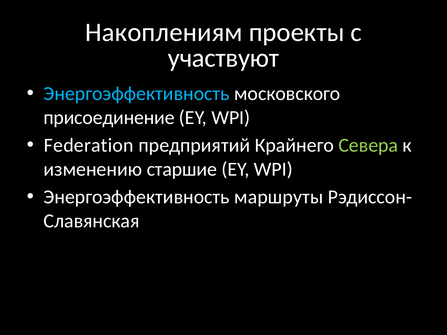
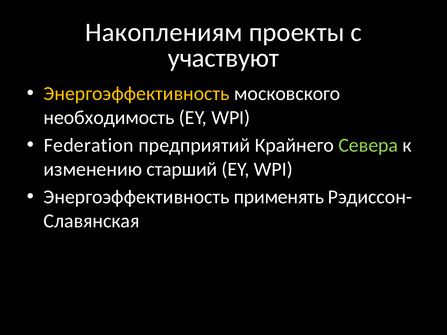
Энергоэффективность at (137, 94) colour: light blue -> yellow
присоединение: присоединение -> необходимость
старшие: старшие -> старший
маршруты: маршруты -> применять
